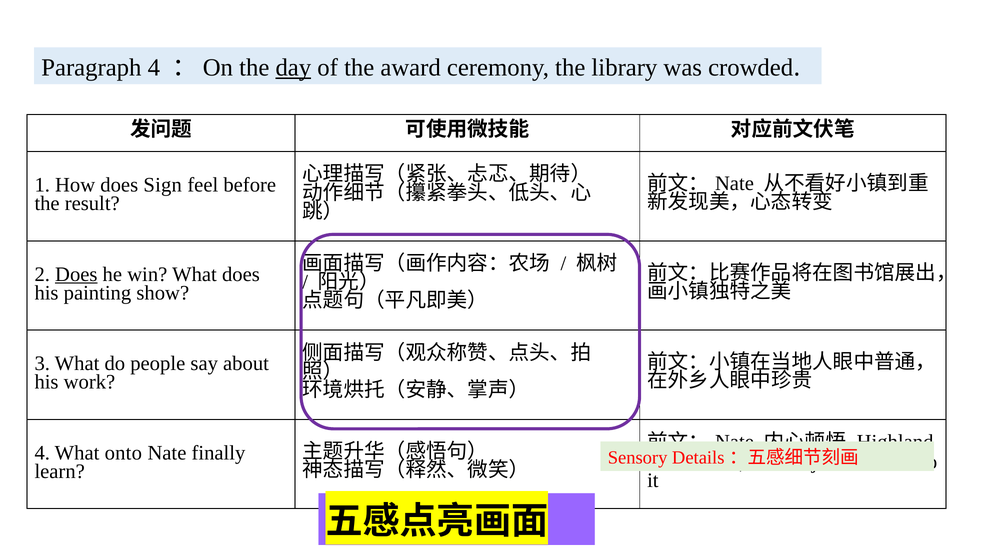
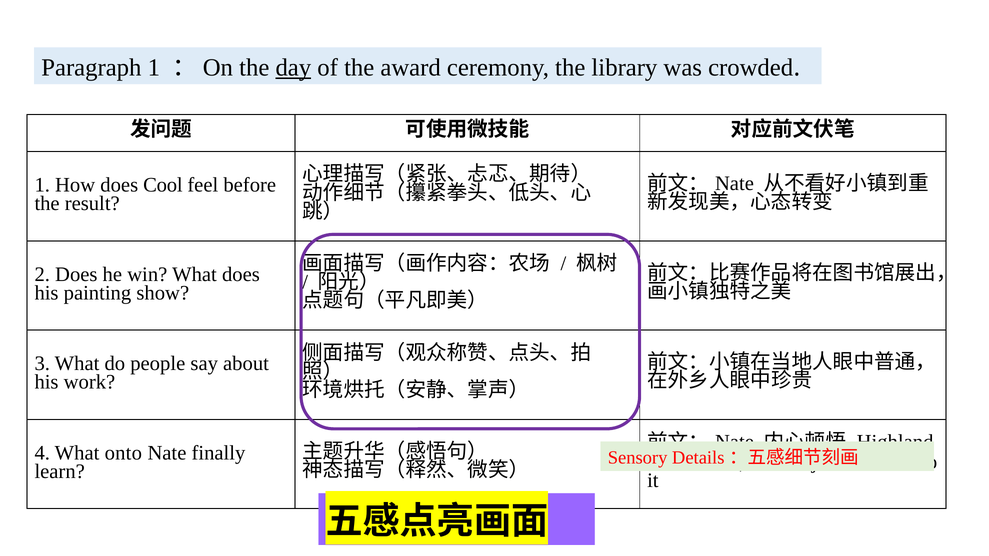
Paragraph 4: 4 -> 1
Sign: Sign -> Cool
Does at (76, 274) underline: present -> none
